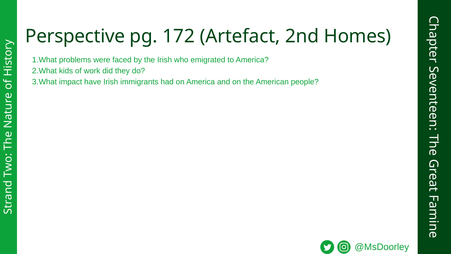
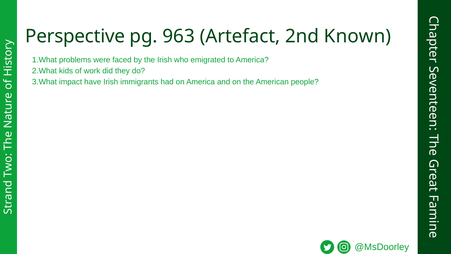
172: 172 -> 963
Homes: Homes -> Known
